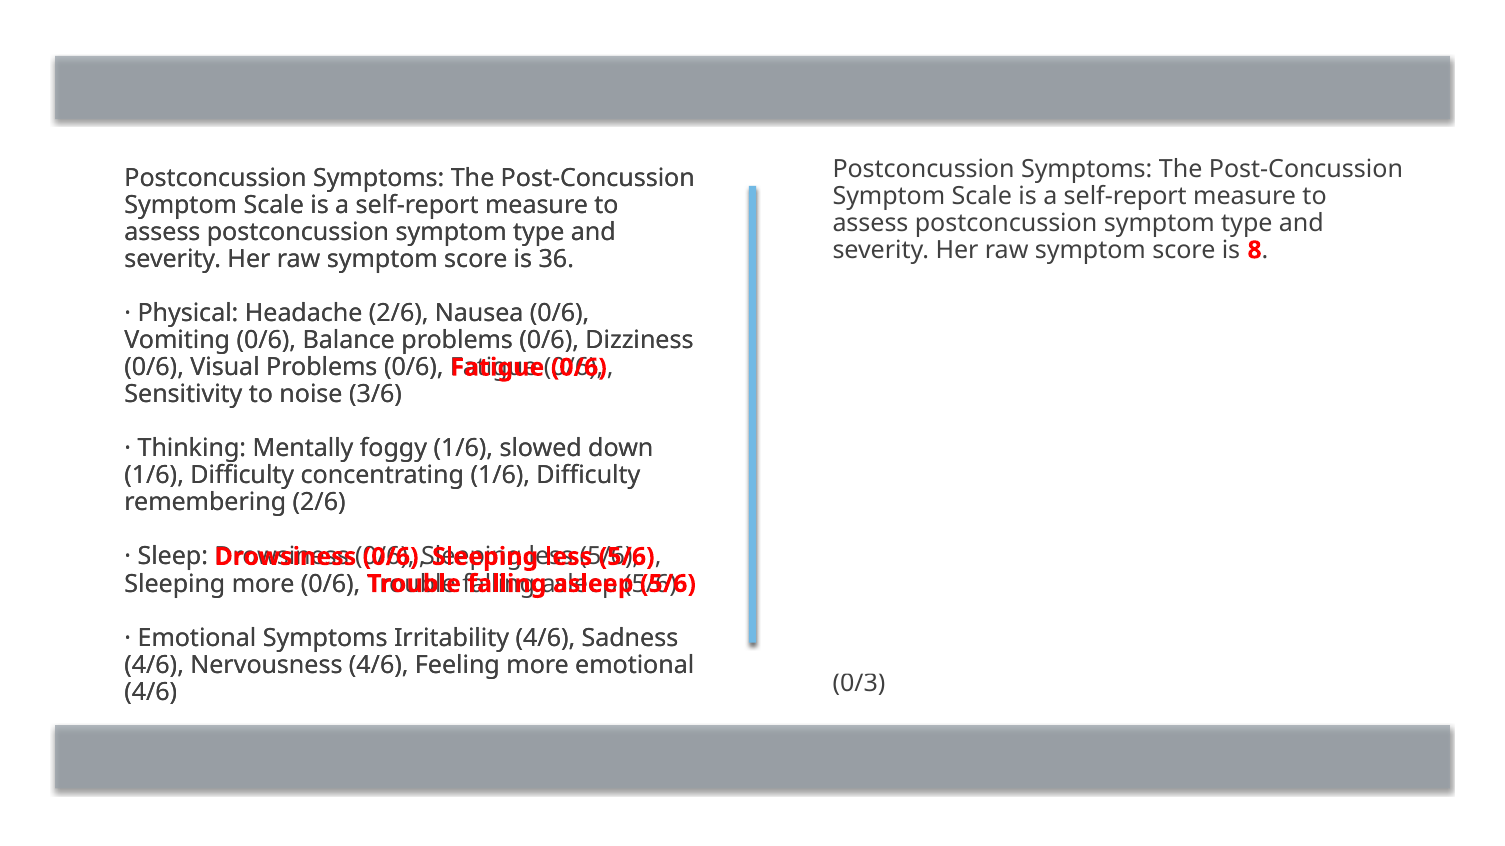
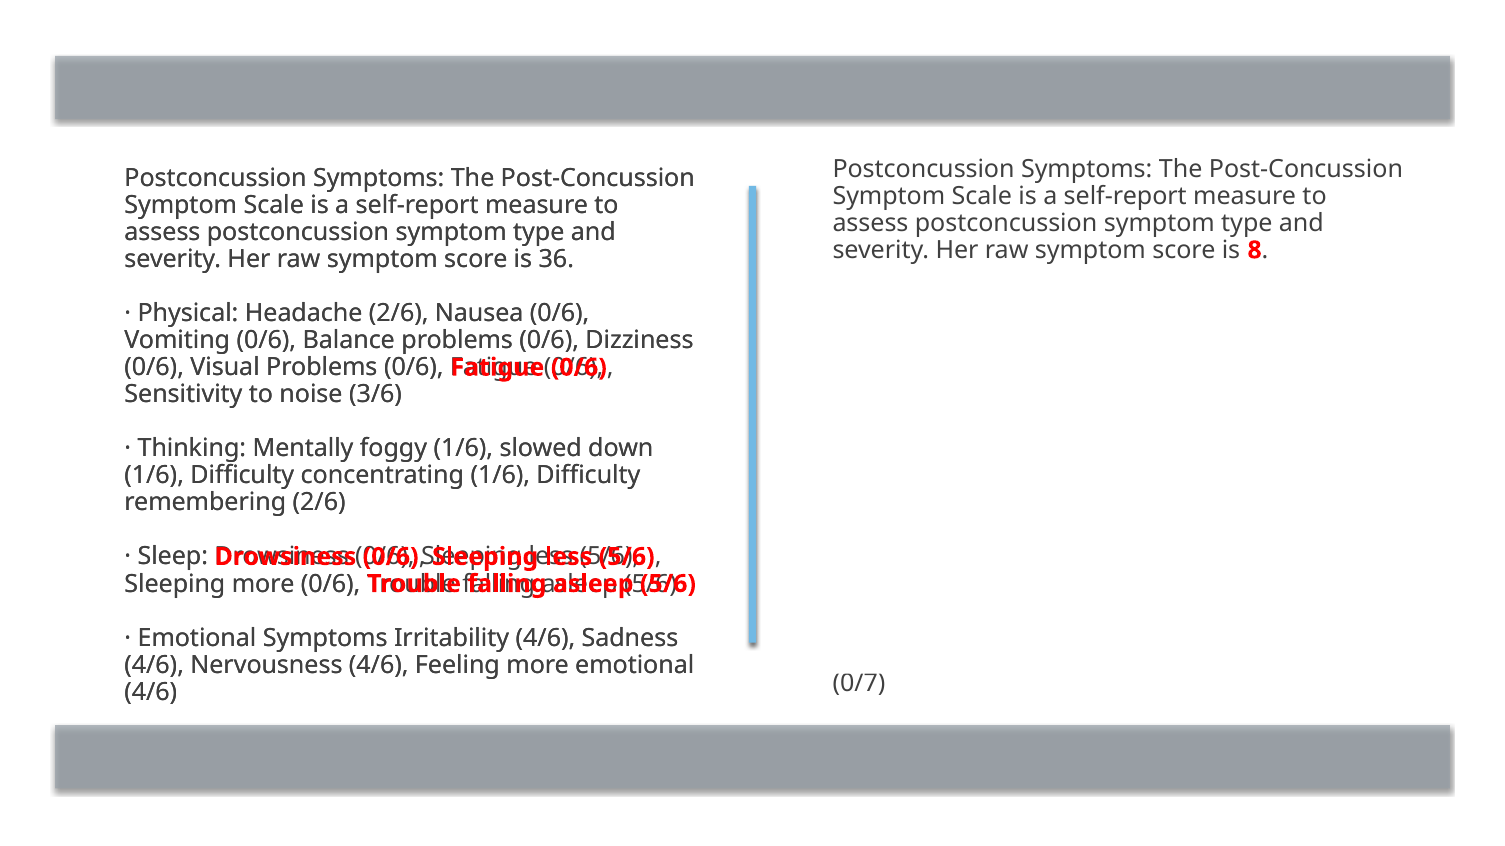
0/3: 0/3 -> 0/7
